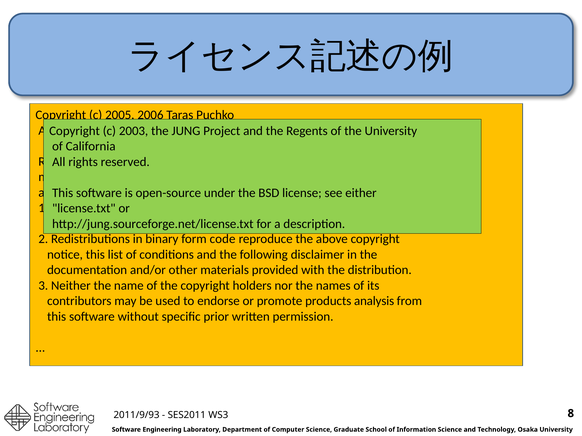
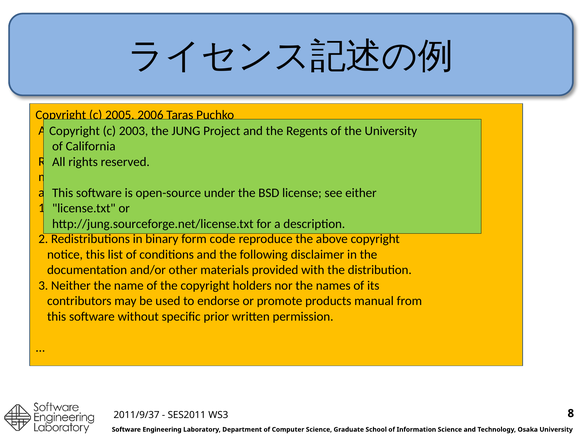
analysis: analysis -> manual
2011/9/93: 2011/9/93 -> 2011/9/37
